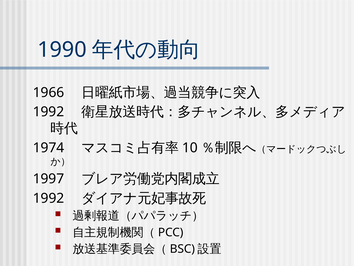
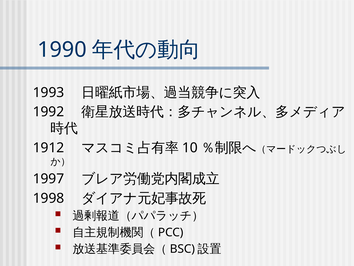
1966: 1966 -> 1993
1974: 1974 -> 1912
1992 at (49, 198): 1992 -> 1998
